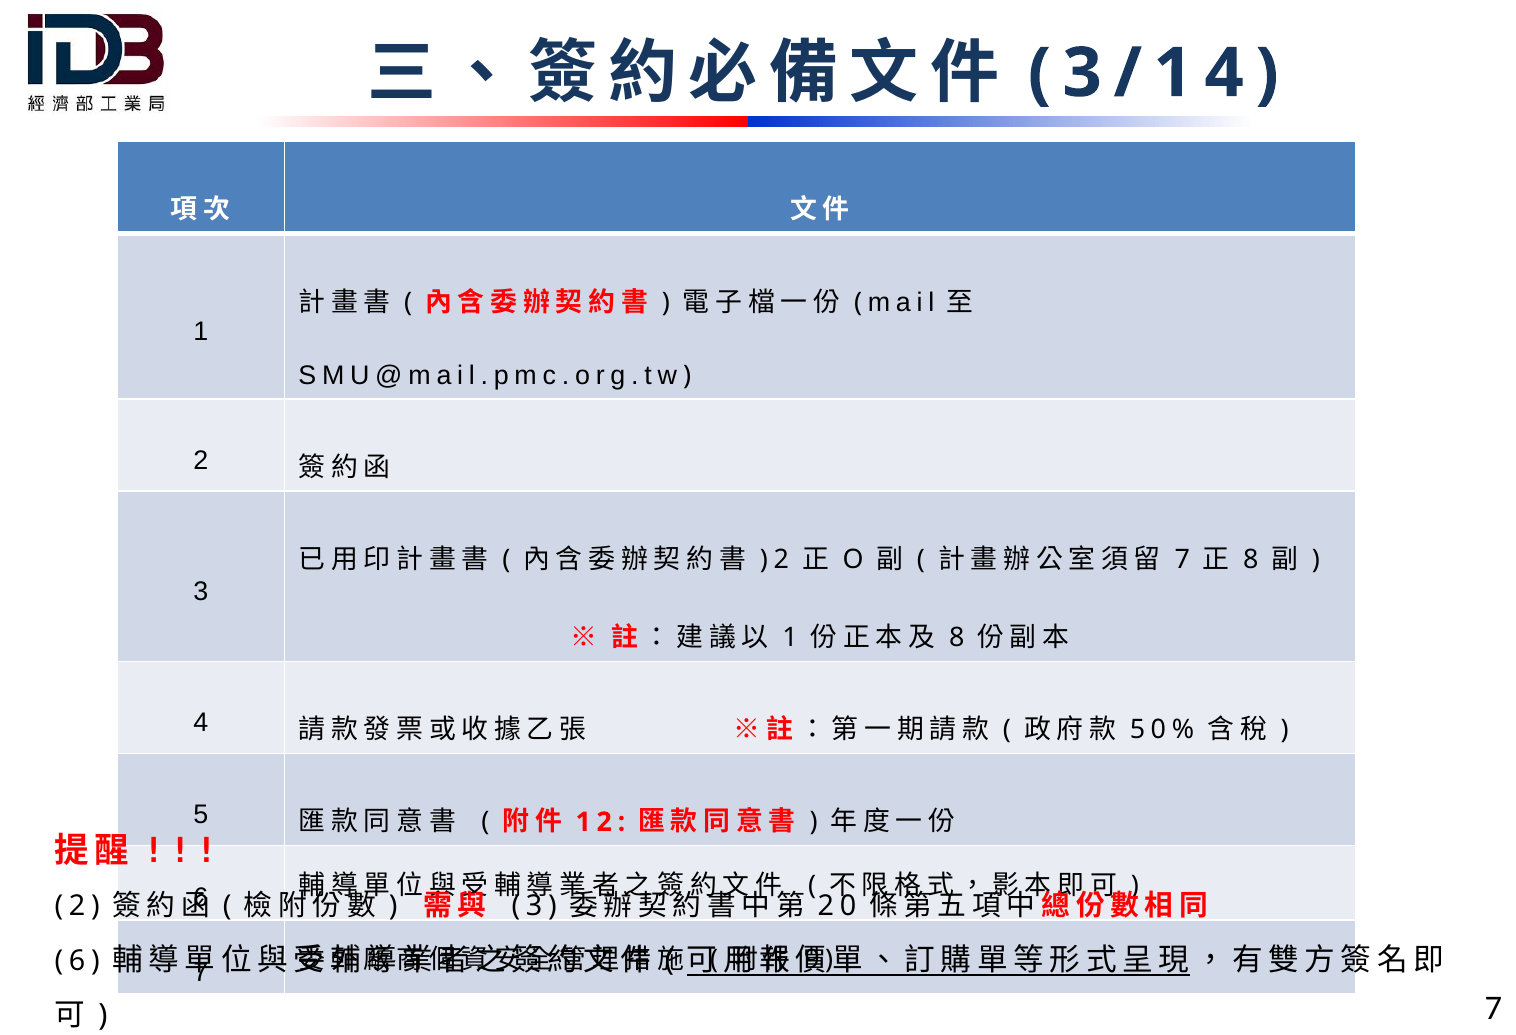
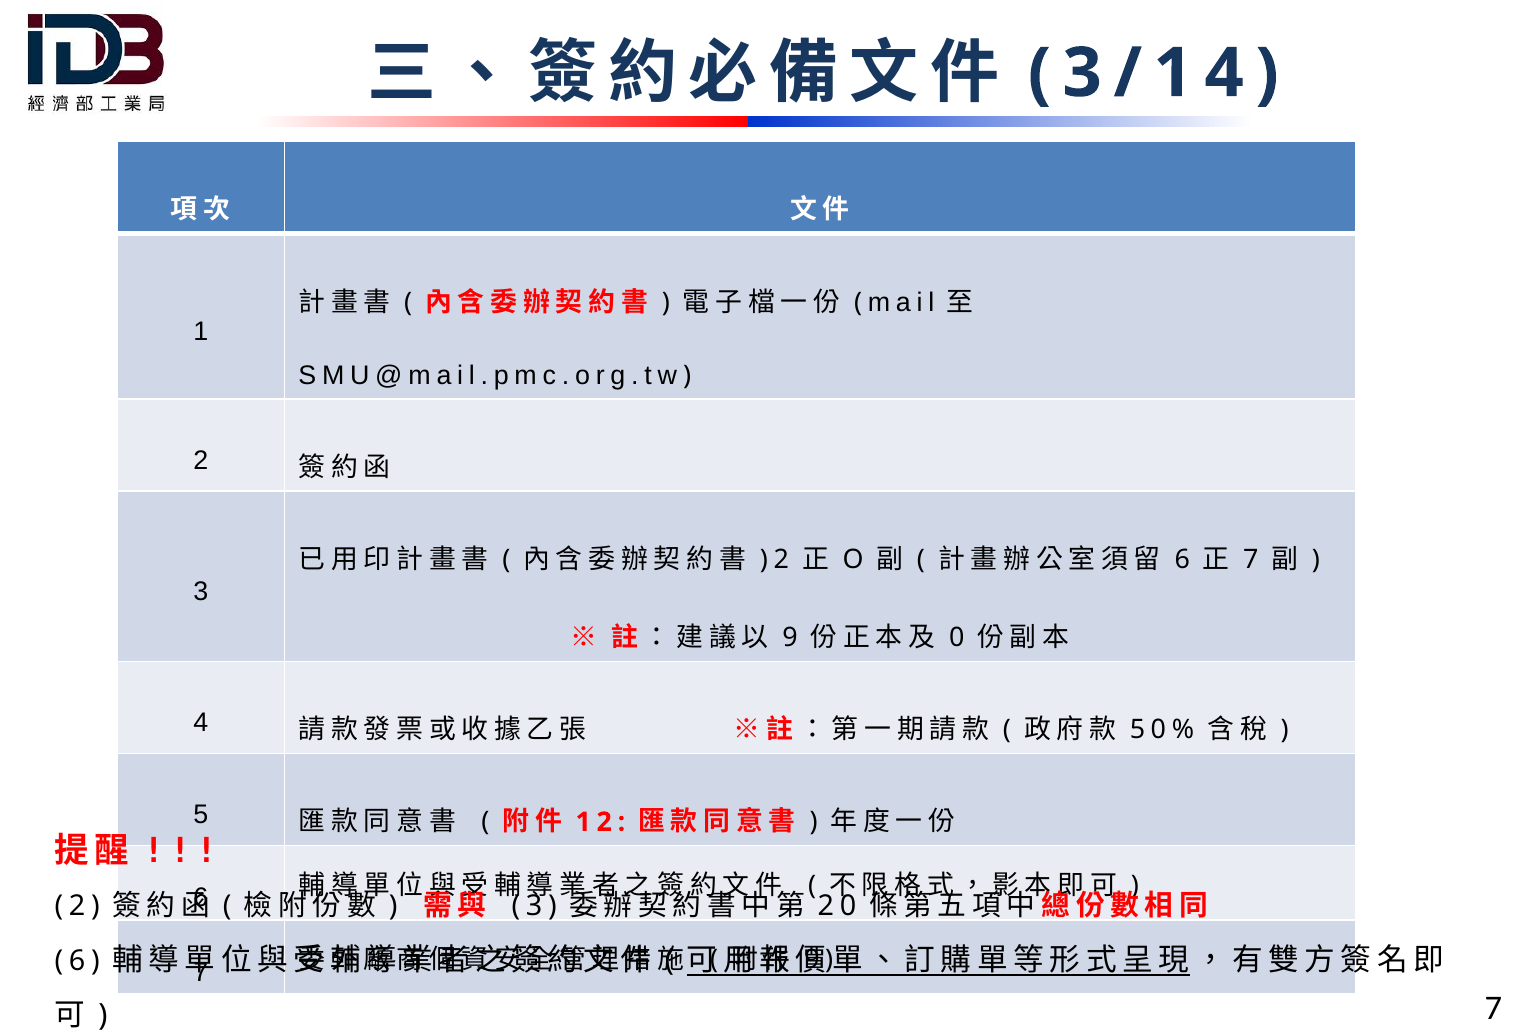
7 at (1182, 559): 7 -> 6
8 at (1251, 559): 8 -> 7
1 at (790, 638): 1 -> 9
8 at (957, 638): 8 -> 0
